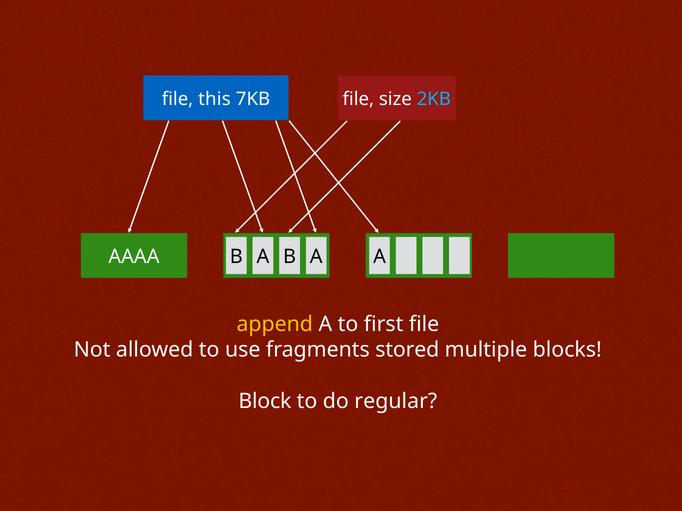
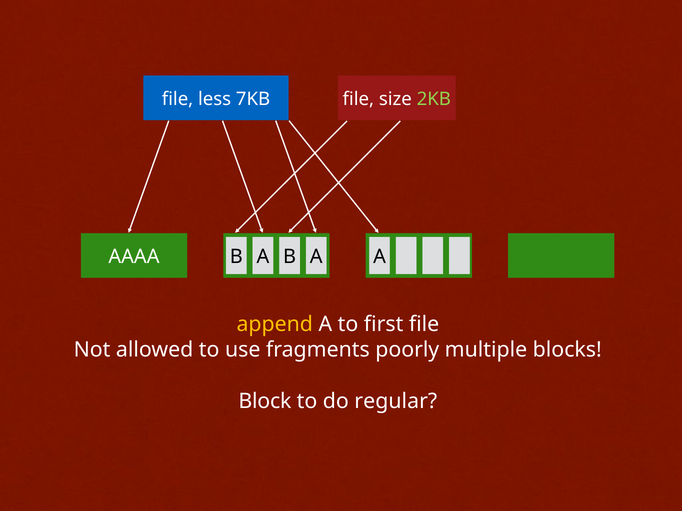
this: this -> less
2KB colour: light blue -> light green
stored: stored -> poorly
